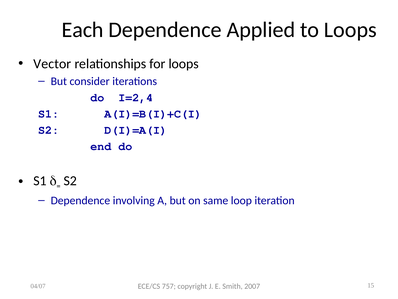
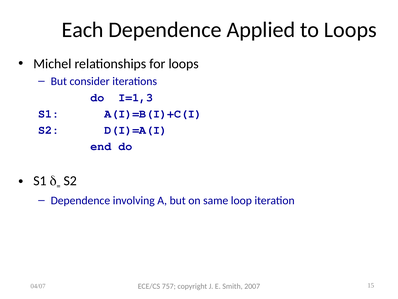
Vector: Vector -> Michel
I=2,4: I=2,4 -> I=1,3
